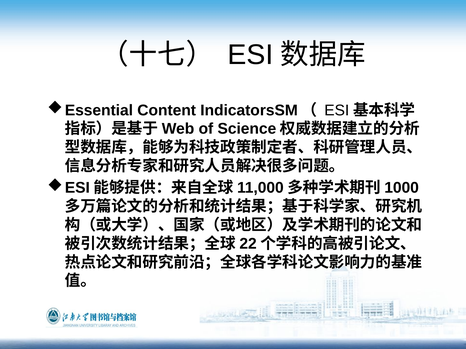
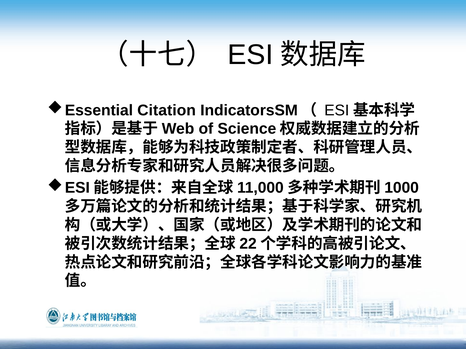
Content: Content -> Citation
